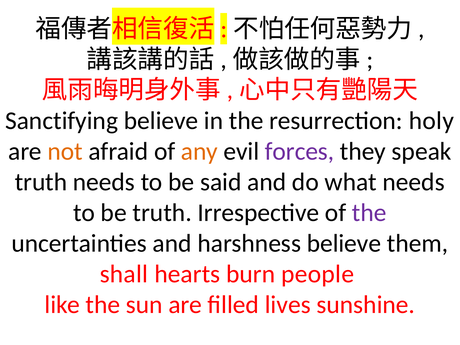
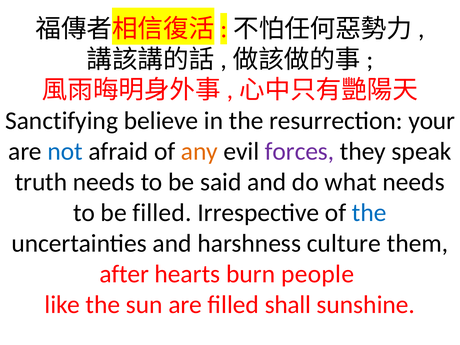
holy: holy -> your
not colour: orange -> blue
be truth: truth -> filled
the at (369, 213) colour: purple -> blue
harshness believe: believe -> culture
shall: shall -> after
lives: lives -> shall
